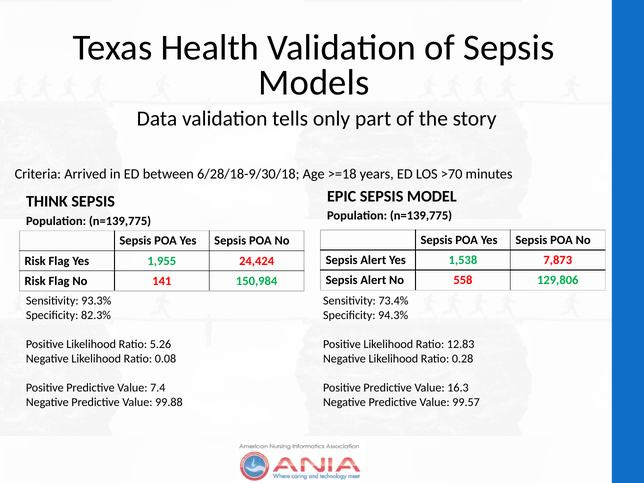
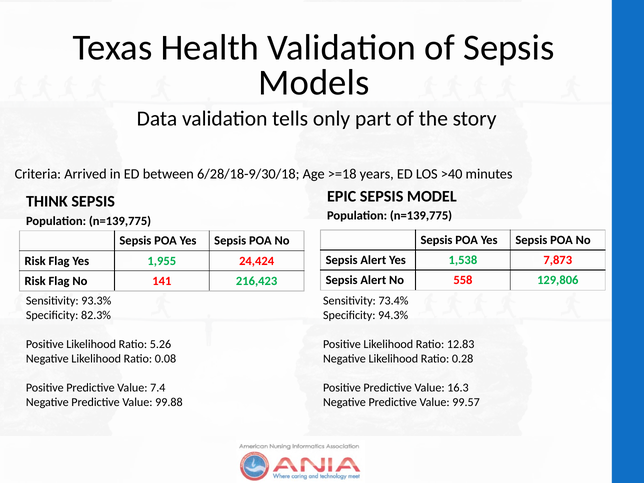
>70: >70 -> >40
150,984: 150,984 -> 216,423
